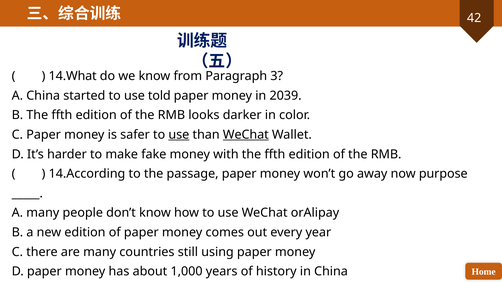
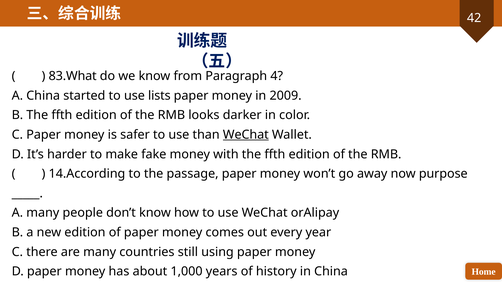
14.What: 14.What -> 83.What
3: 3 -> 4
told: told -> lists
2039: 2039 -> 2009
use at (179, 135) underline: present -> none
